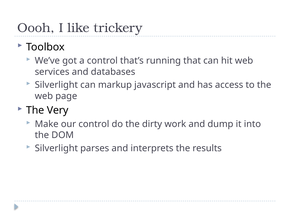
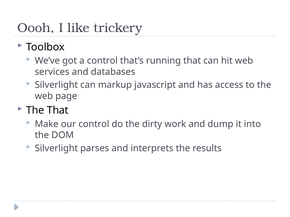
The Very: Very -> That
